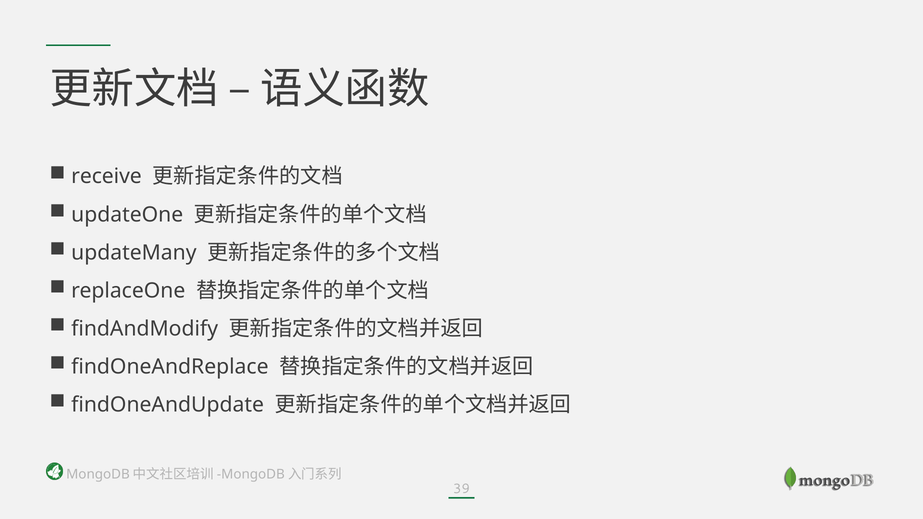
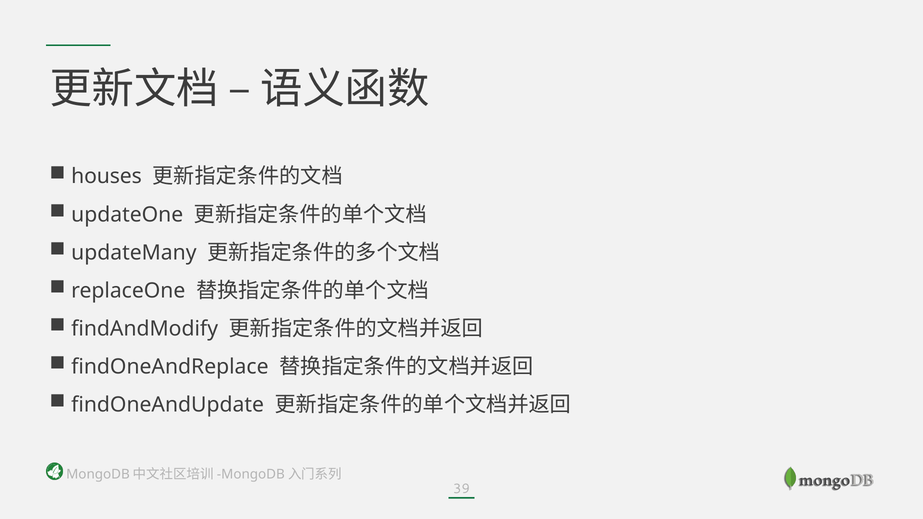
receive: receive -> houses
